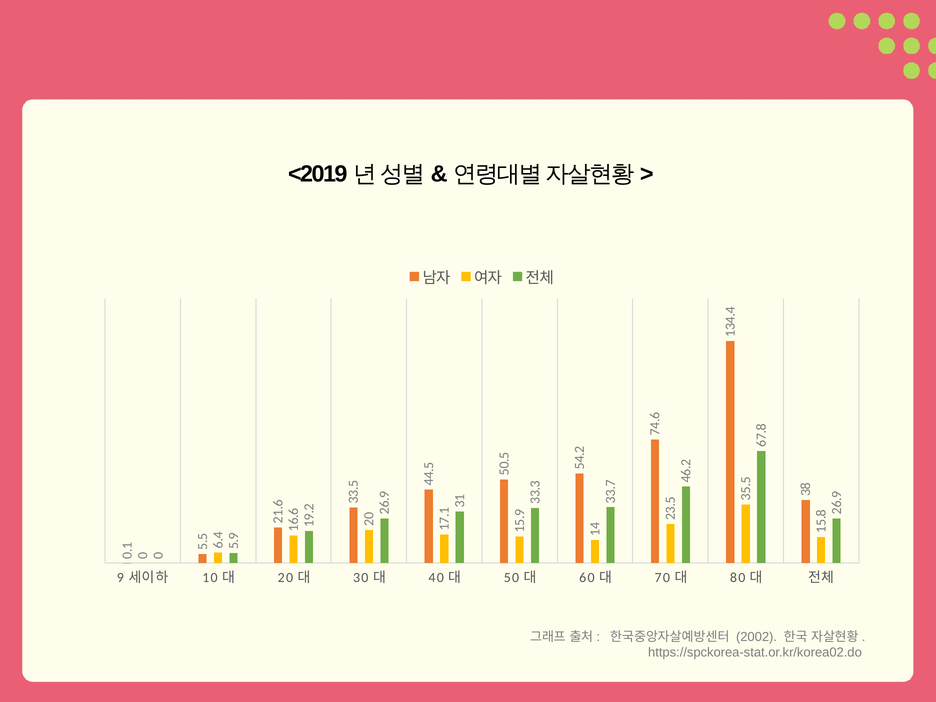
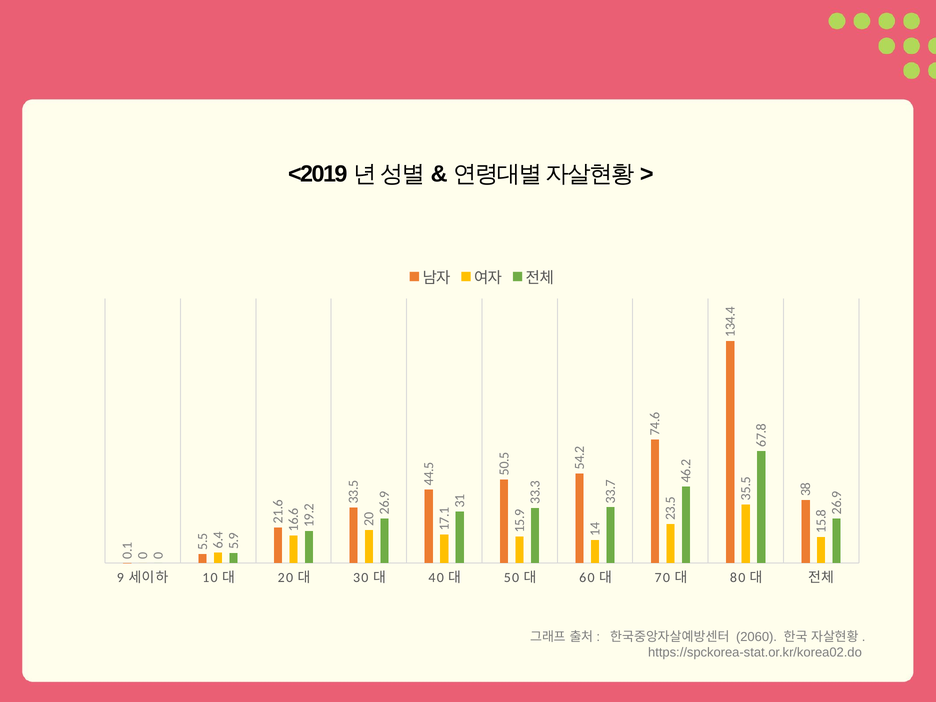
2002: 2002 -> 2060
